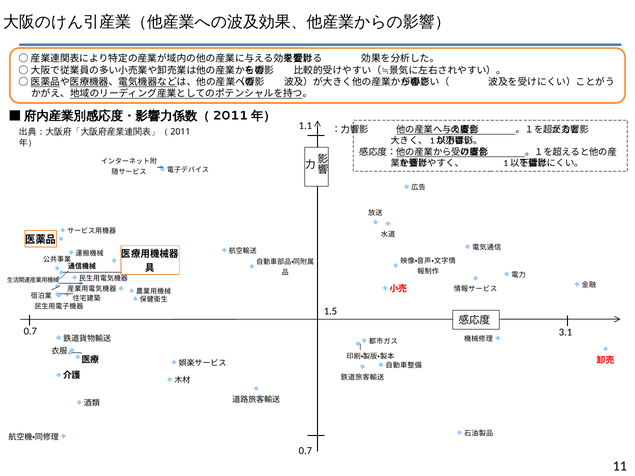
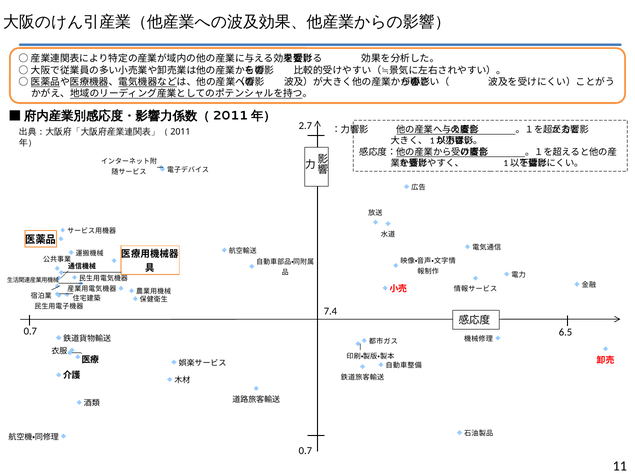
1.1: 1.1 -> 2.7
1.5: 1.5 -> 7.4
3.1: 3.1 -> 6.5
